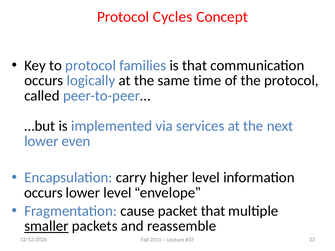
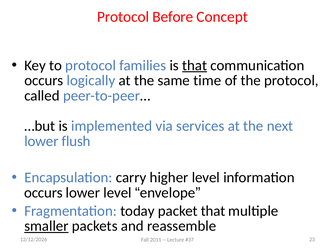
Cycles: Cycles -> Before
that at (195, 65) underline: none -> present
even: even -> flush
cause: cause -> today
